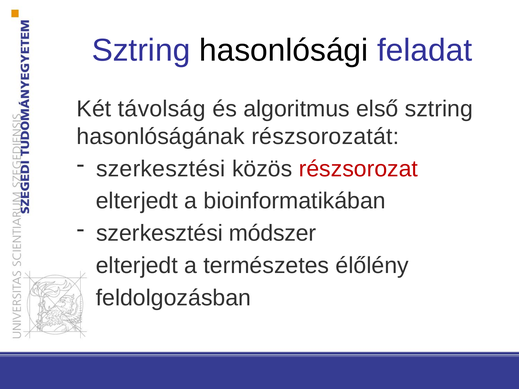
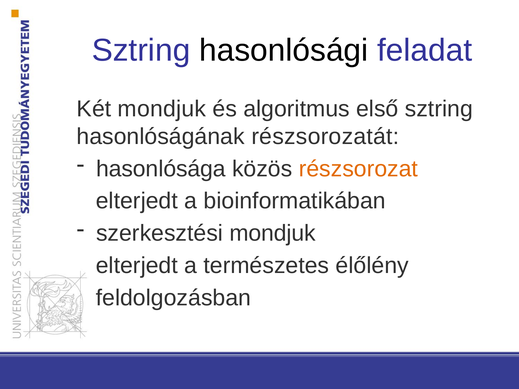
Két távolság: távolság -> mondjuk
szerkesztési at (161, 169): szerkesztési -> hasonlósága
részsorozat colour: red -> orange
szerkesztési módszer: módszer -> mondjuk
